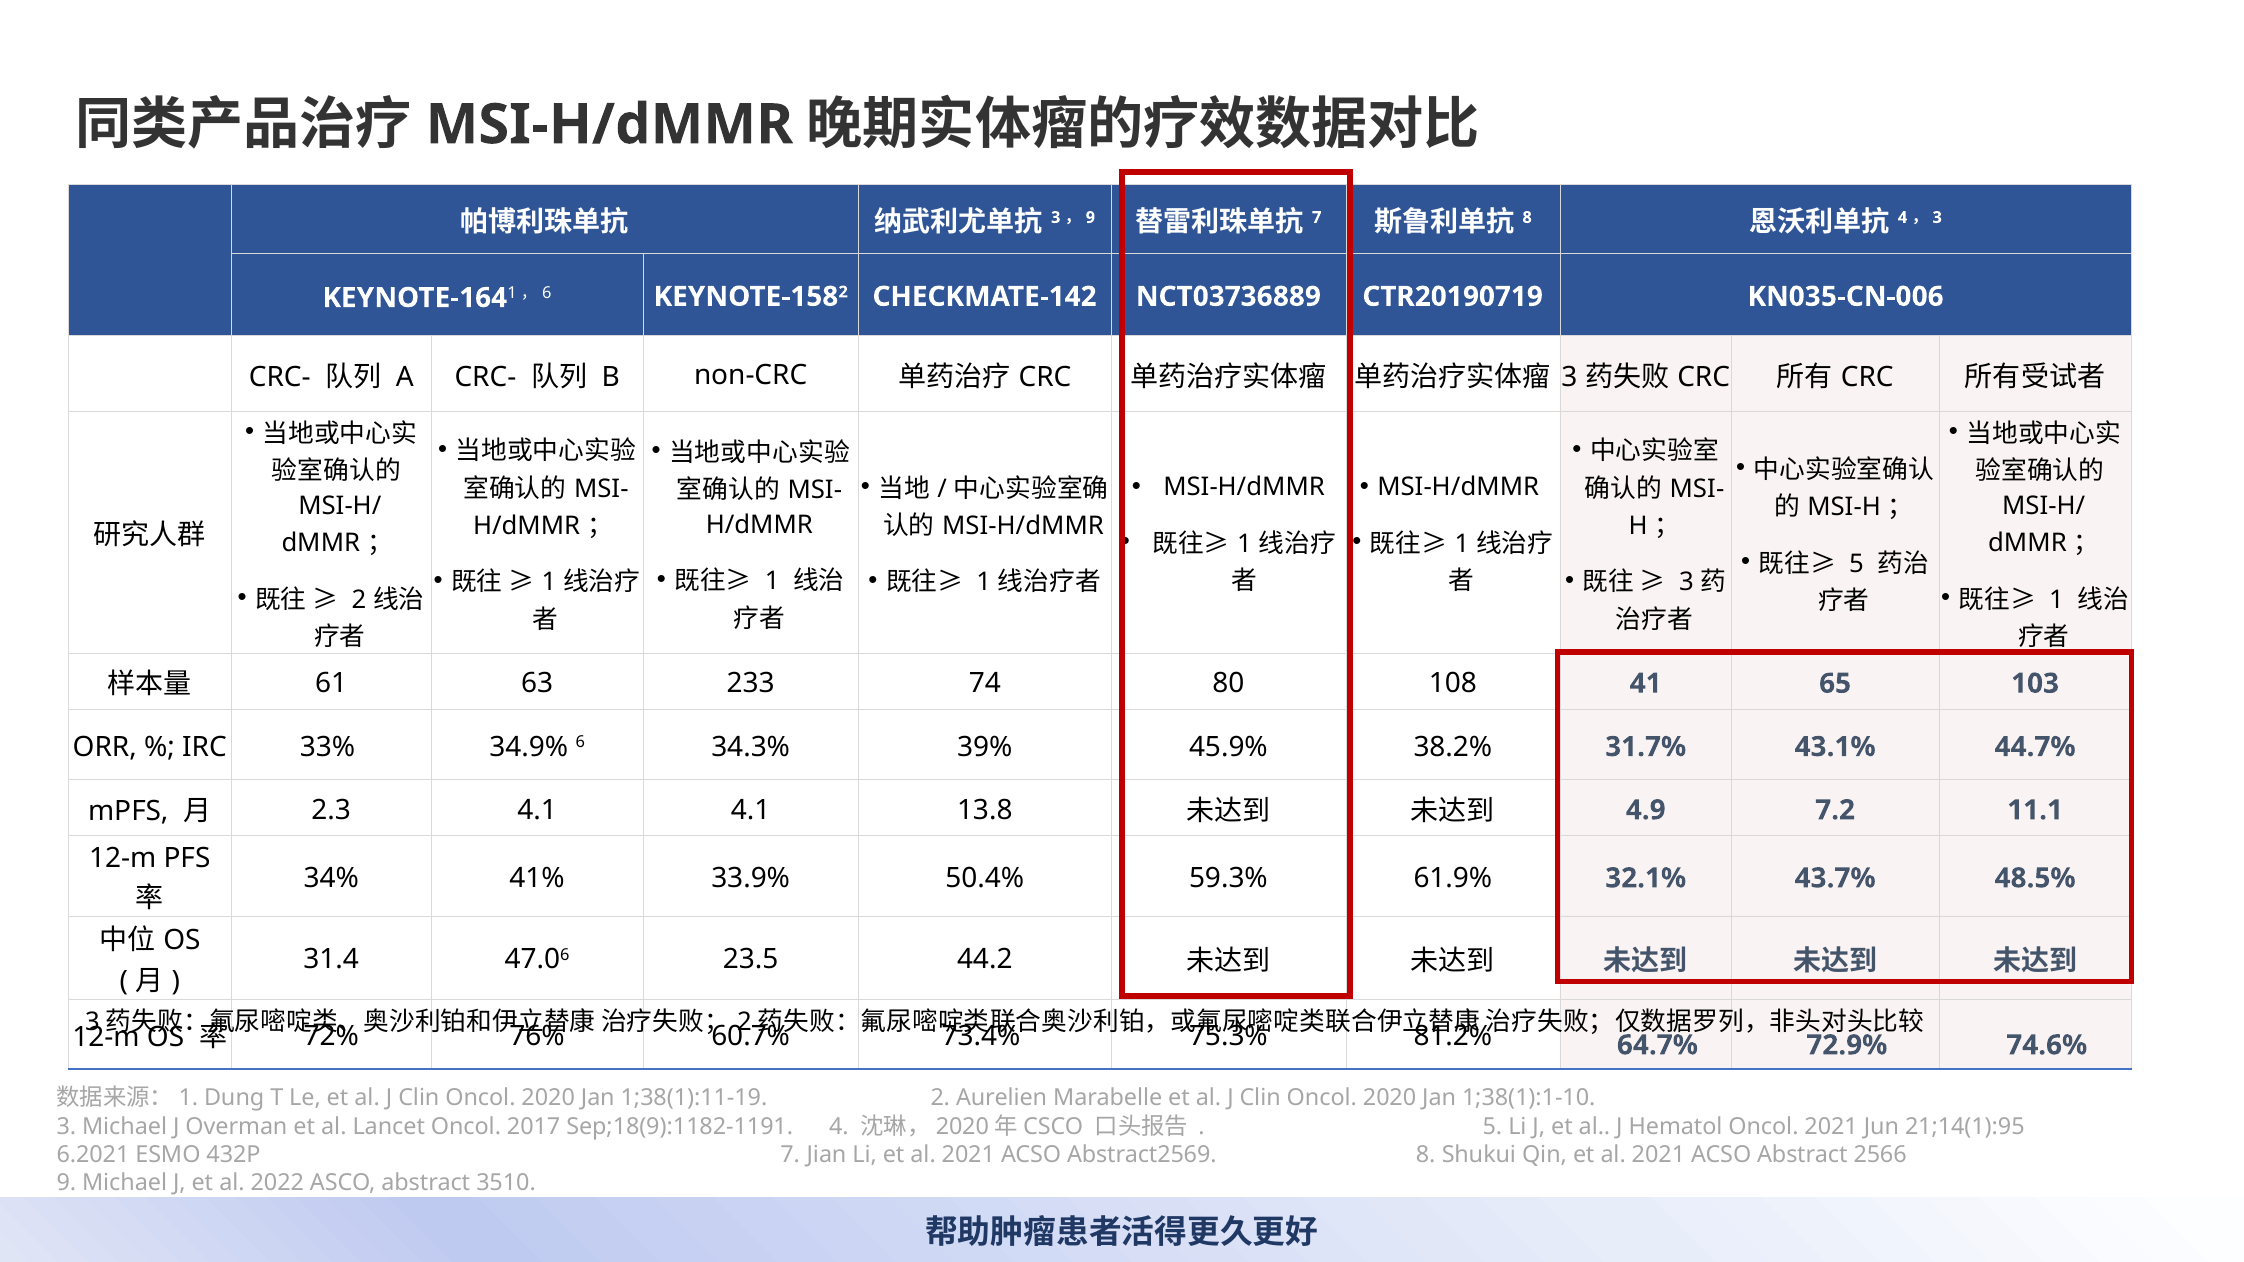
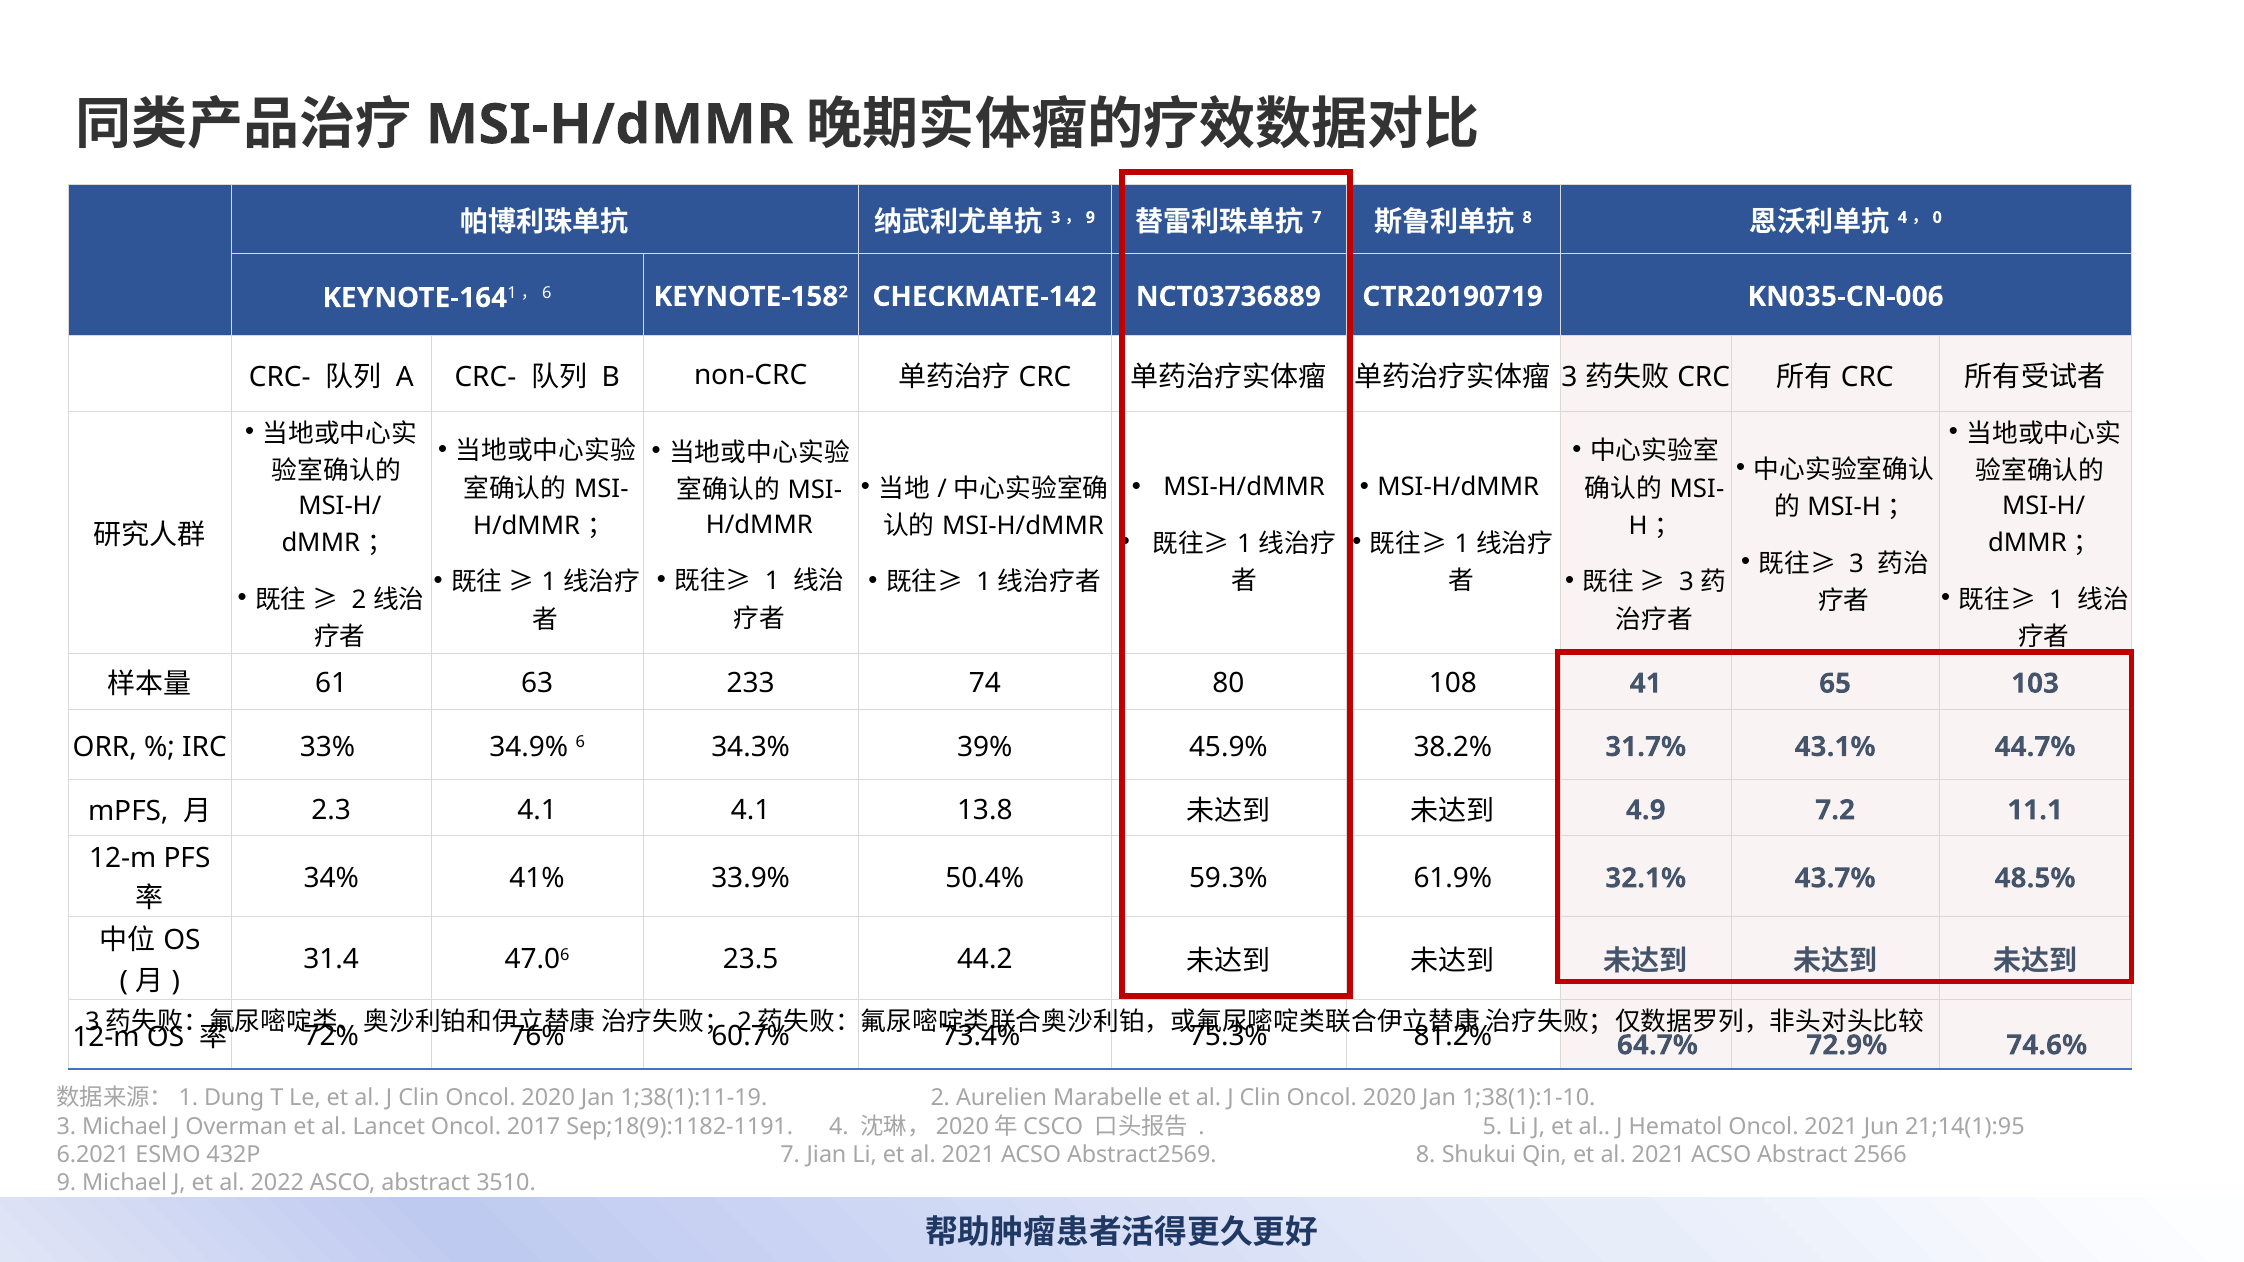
3 at (1937, 218): 3 -> 0
5 at (1857, 564): 5 -> 3
